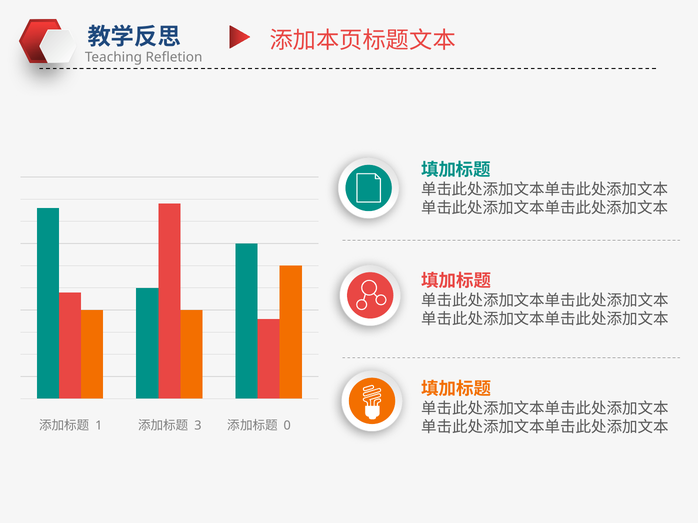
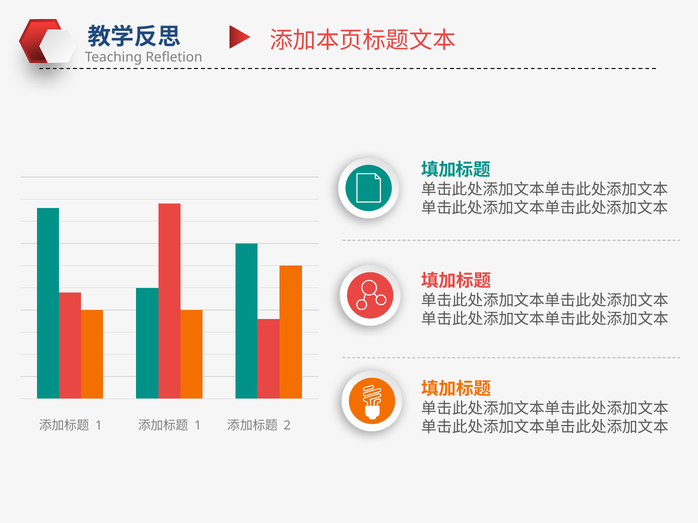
3 at (198, 426): 3 -> 1
0: 0 -> 2
